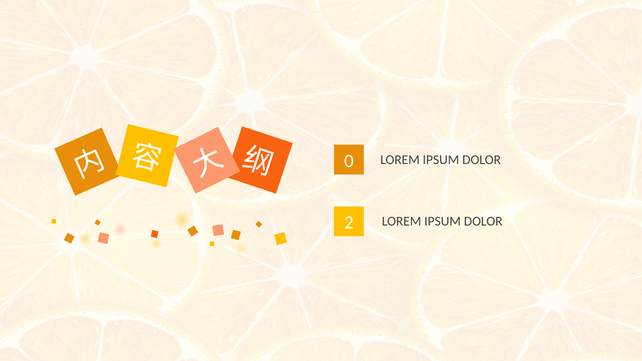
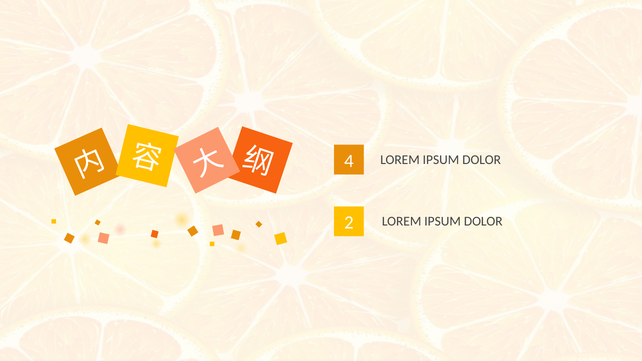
0: 0 -> 4
